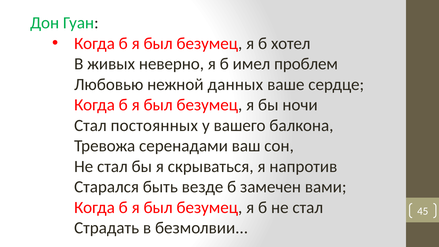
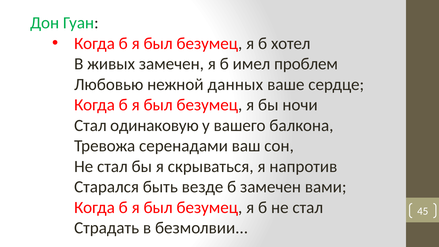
живых неверно: неверно -> замечен
постоянных: постоянных -> одинаковую
